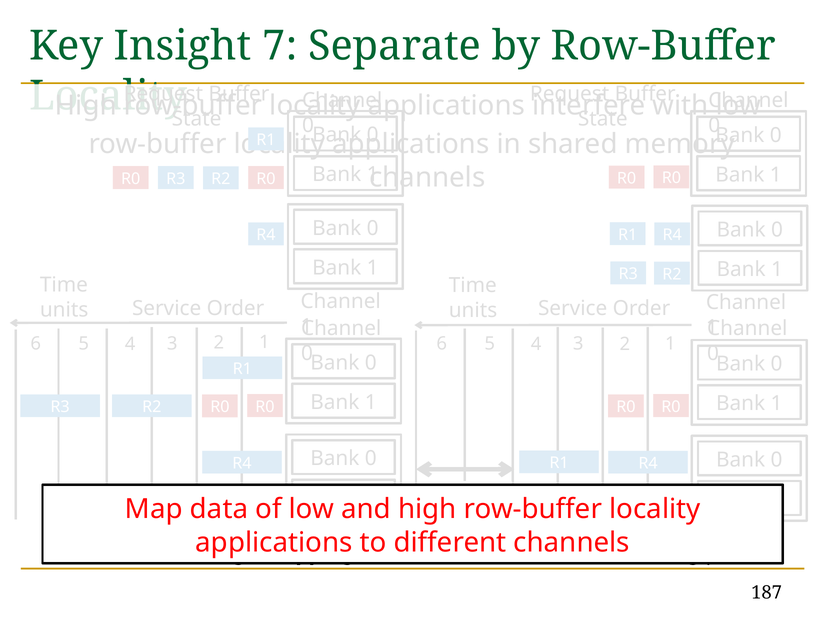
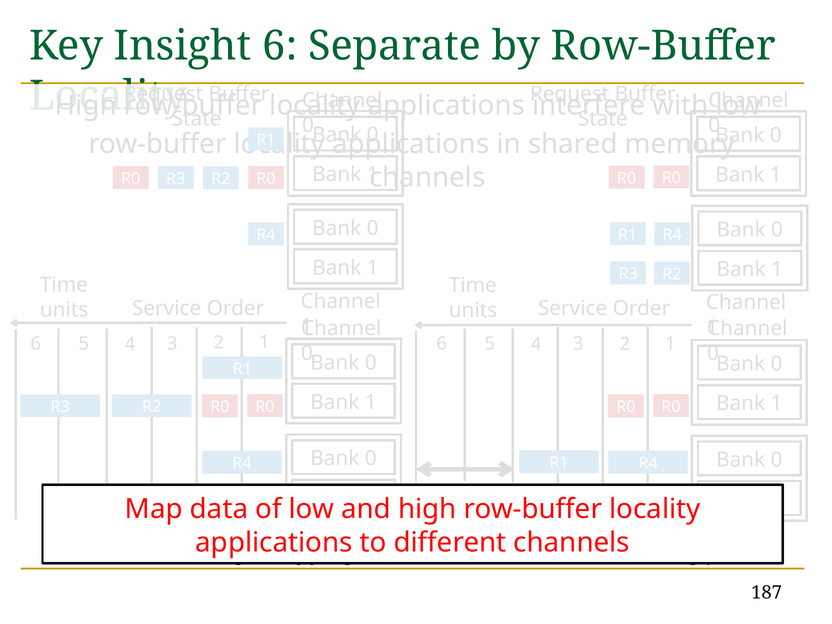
Insight 7: 7 -> 6
